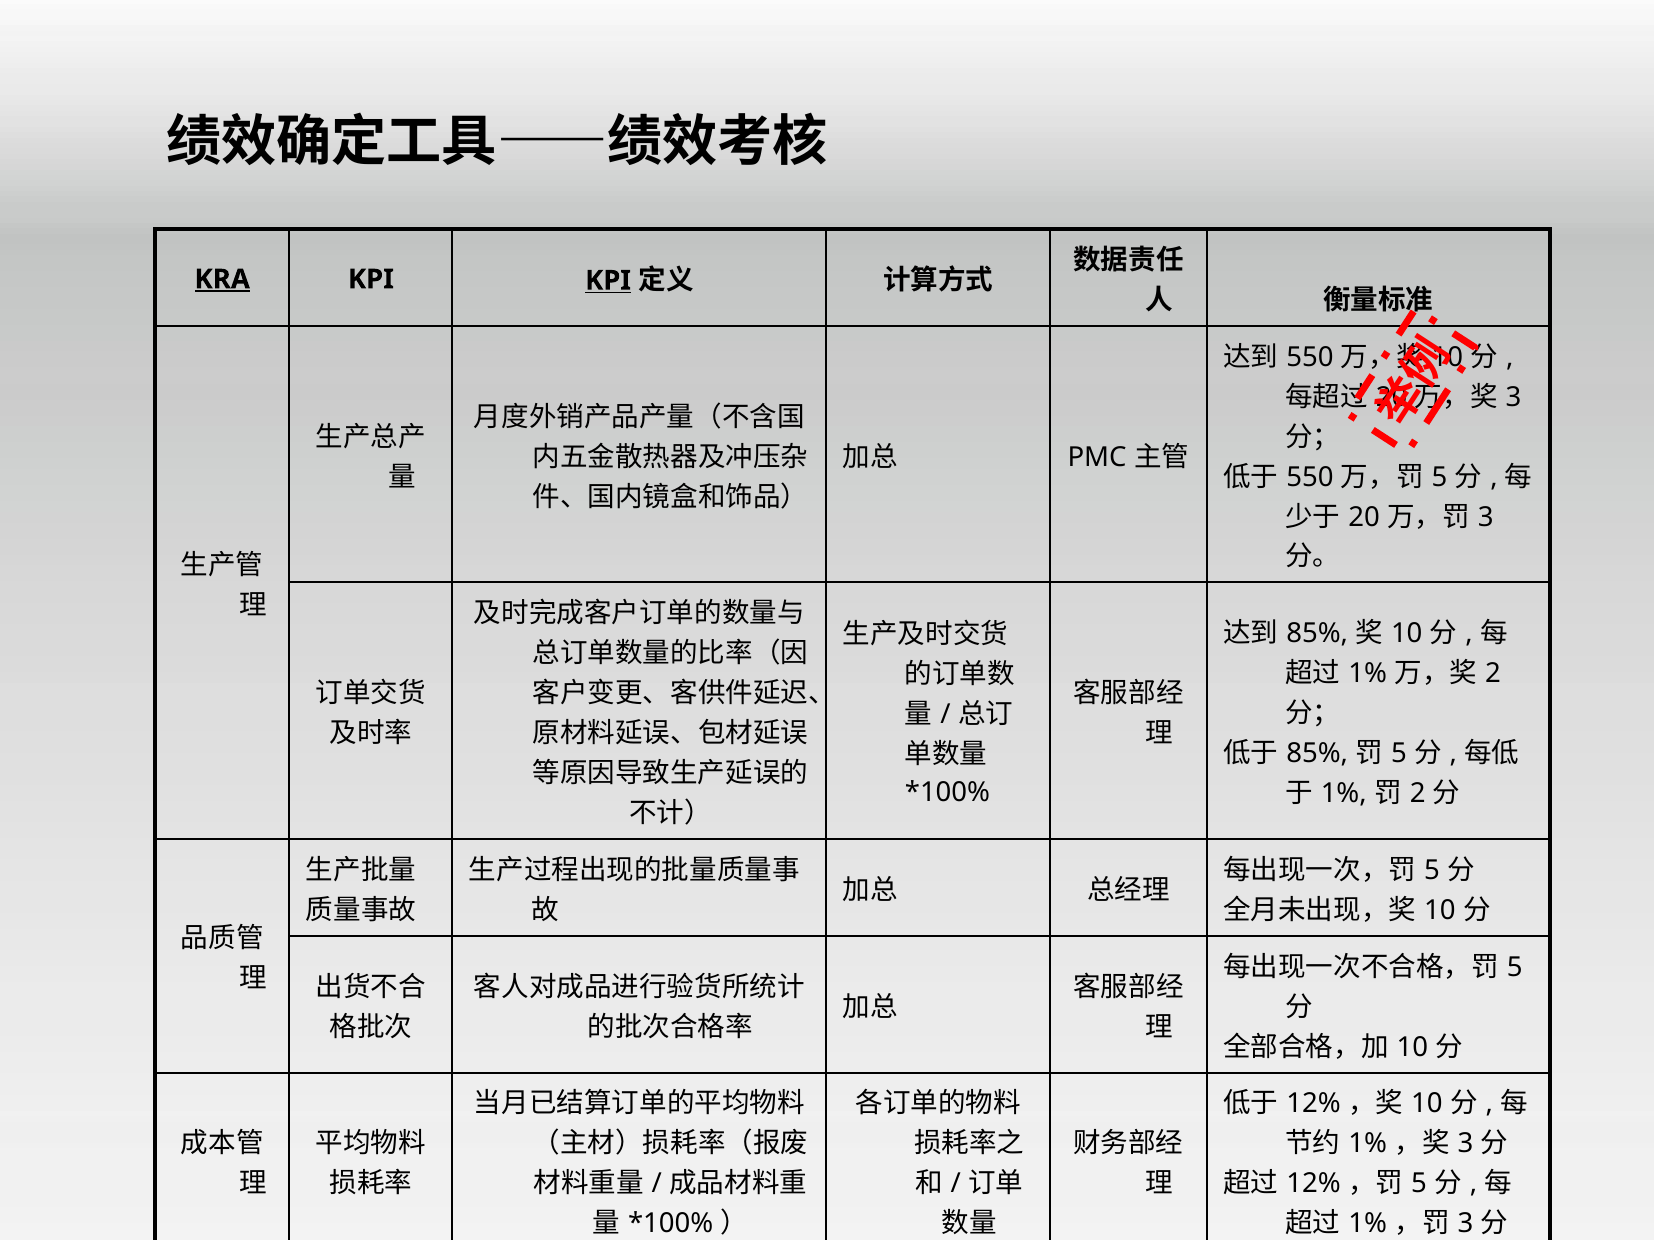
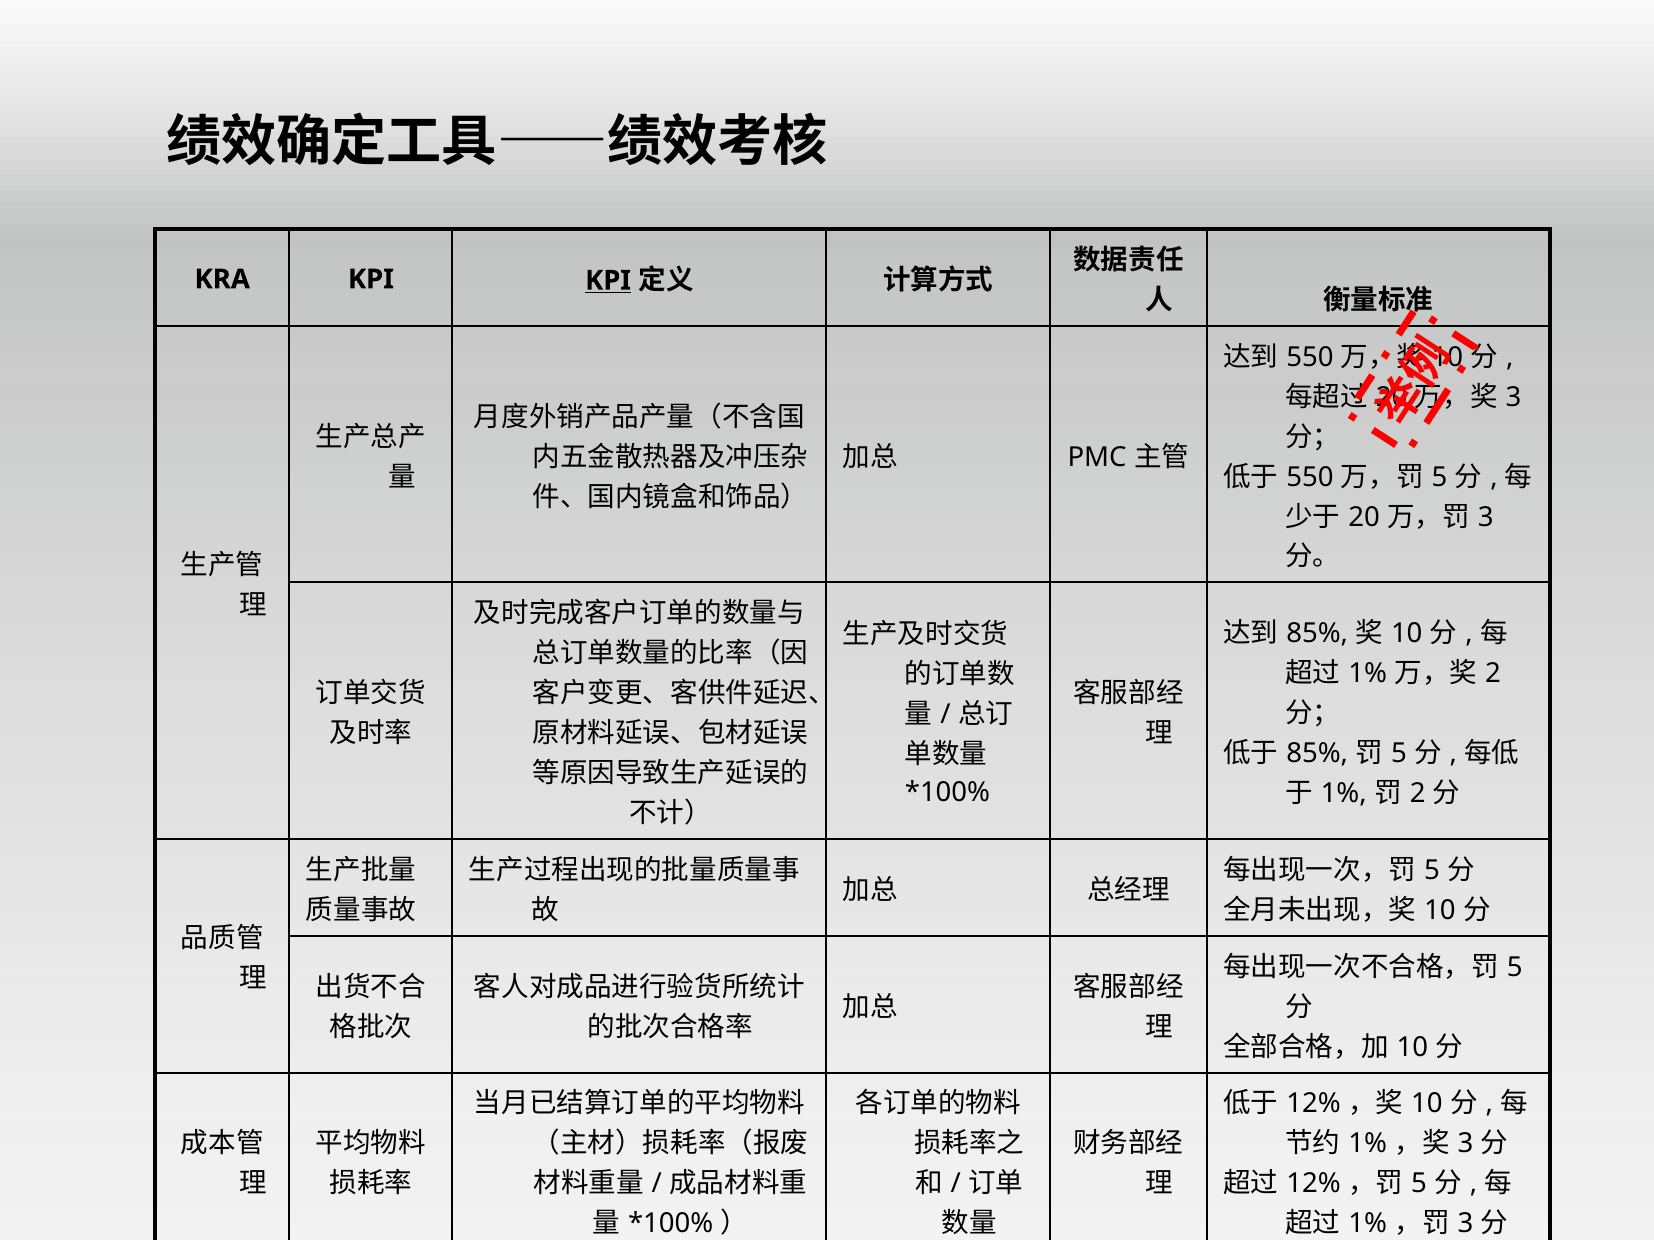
KRA underline: present -> none
